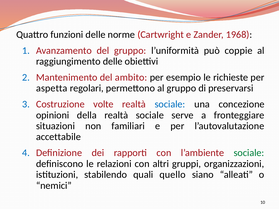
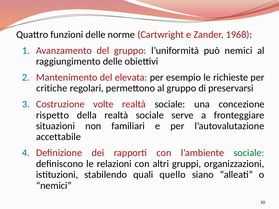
può coppie: coppie -> nemici
ambito: ambito -> elevata
aspetta: aspetta -> critiche
sociale at (170, 104) colour: blue -> black
opinioni: opinioni -> rispetto
